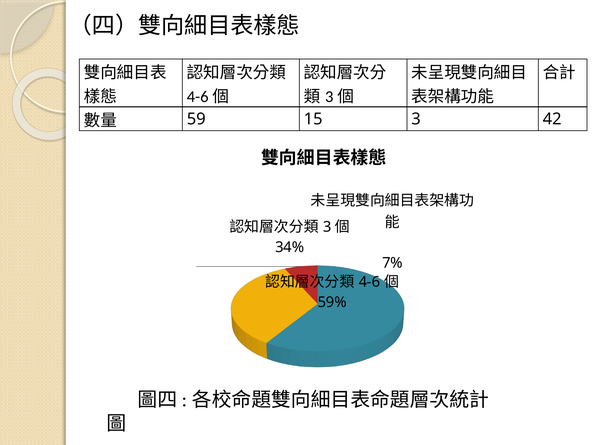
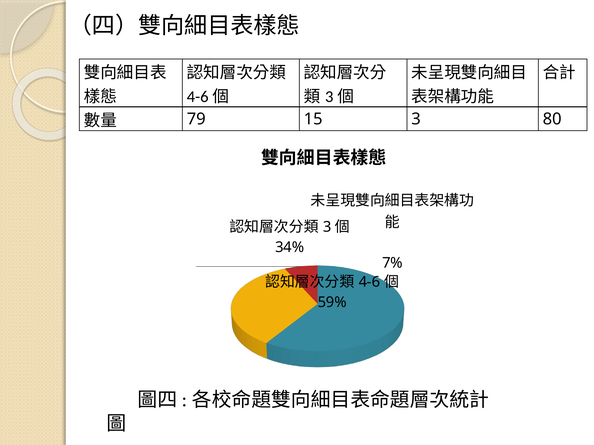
59: 59 -> 79
42: 42 -> 80
